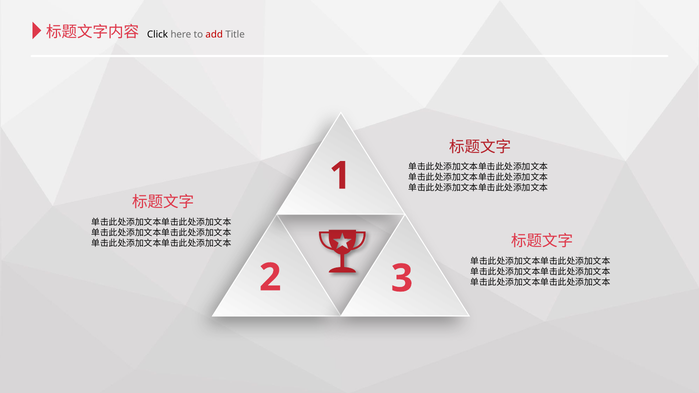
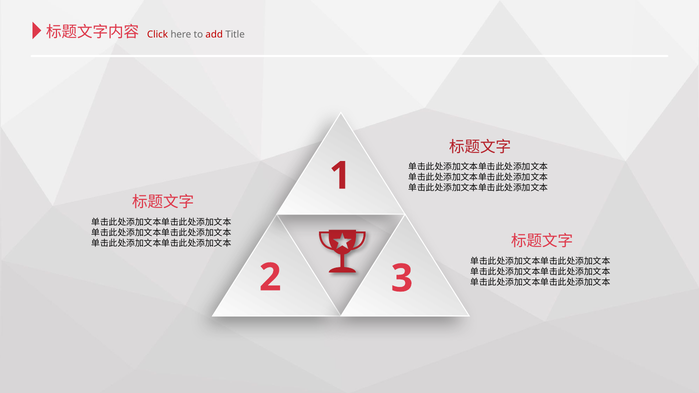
Click colour: black -> red
